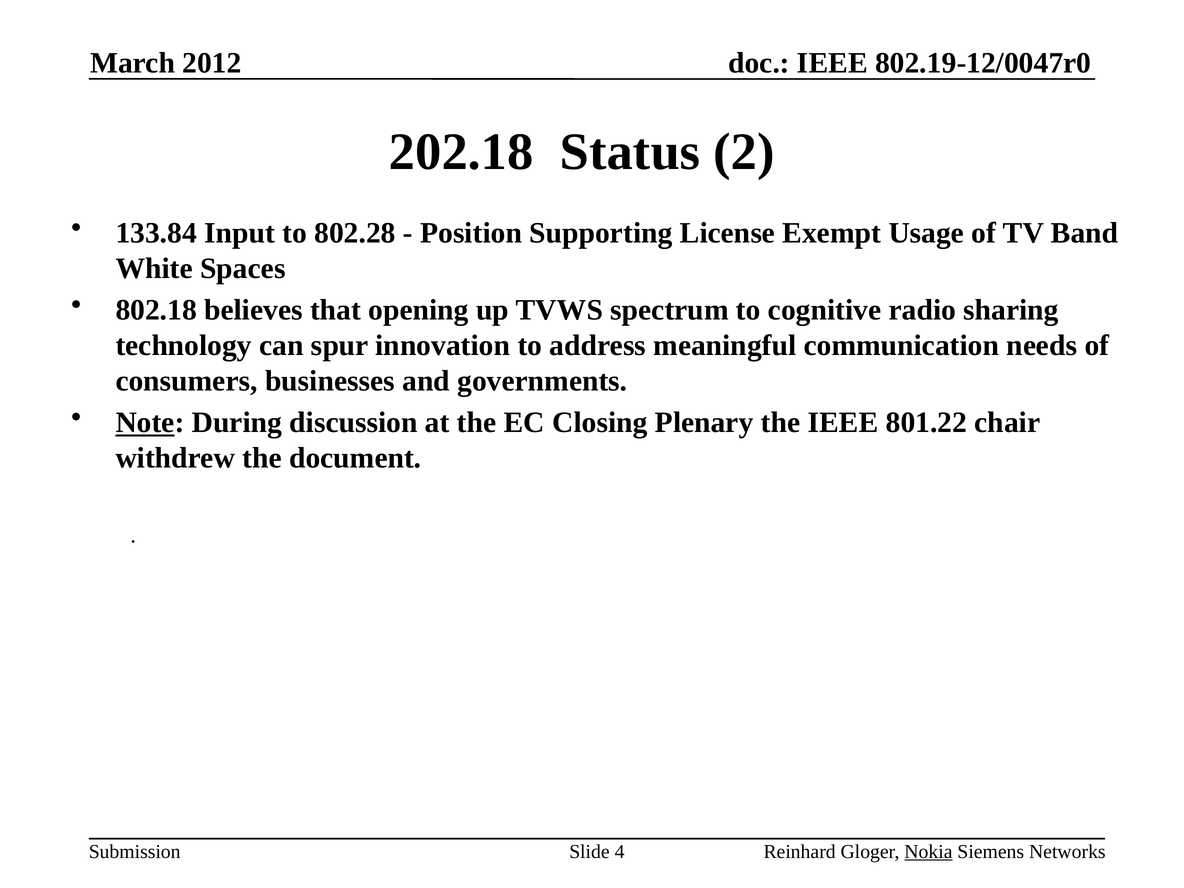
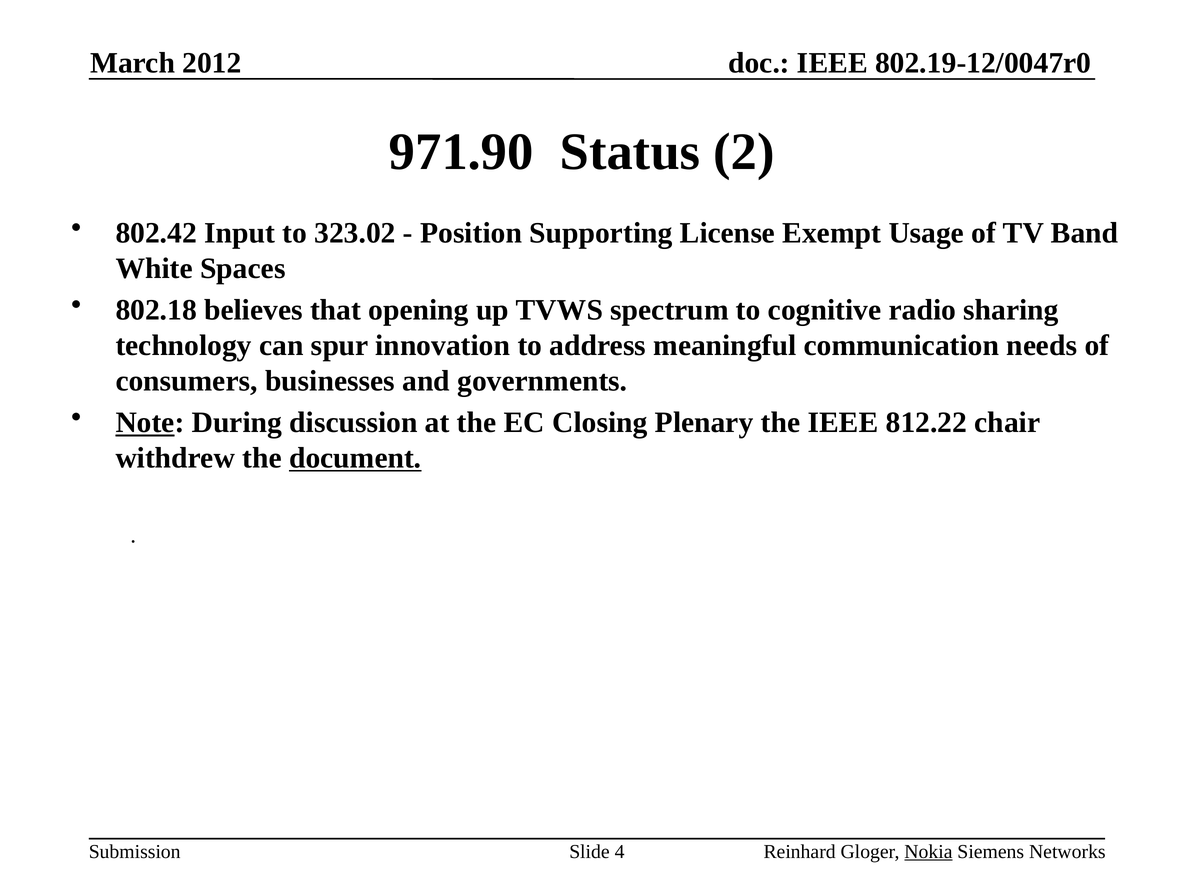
202.18: 202.18 -> 971.90
133.84: 133.84 -> 802.42
802.28: 802.28 -> 323.02
801.22: 801.22 -> 812.22
document underline: none -> present
